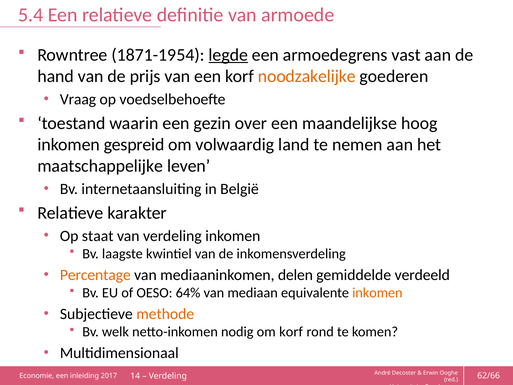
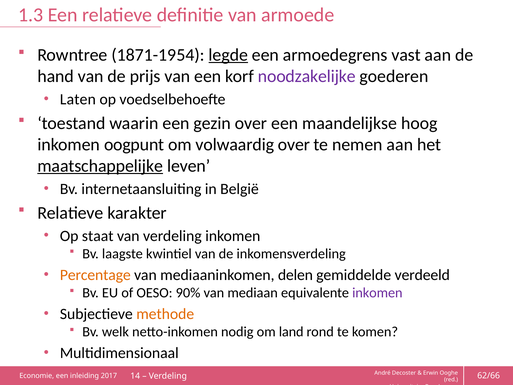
5.4: 5.4 -> 1.3
noodzakelijke colour: orange -> purple
Vraag: Vraag -> Laten
gespreid: gespreid -> oogpunt
volwaardig land: land -> over
maatschappelijke underline: none -> present
64%: 64% -> 90%
inkomen at (377, 293) colour: orange -> purple
om korf: korf -> land
